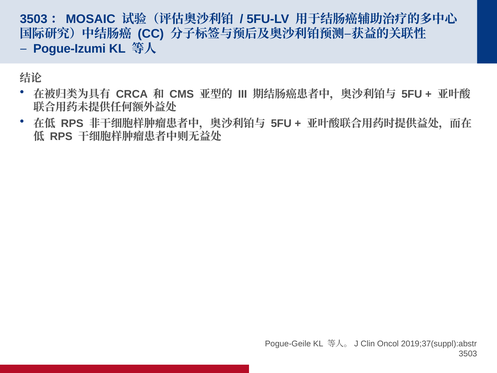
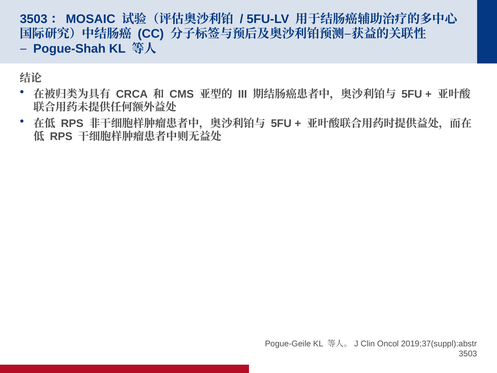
Pogue-Izumi: Pogue-Izumi -> Pogue-Shah
